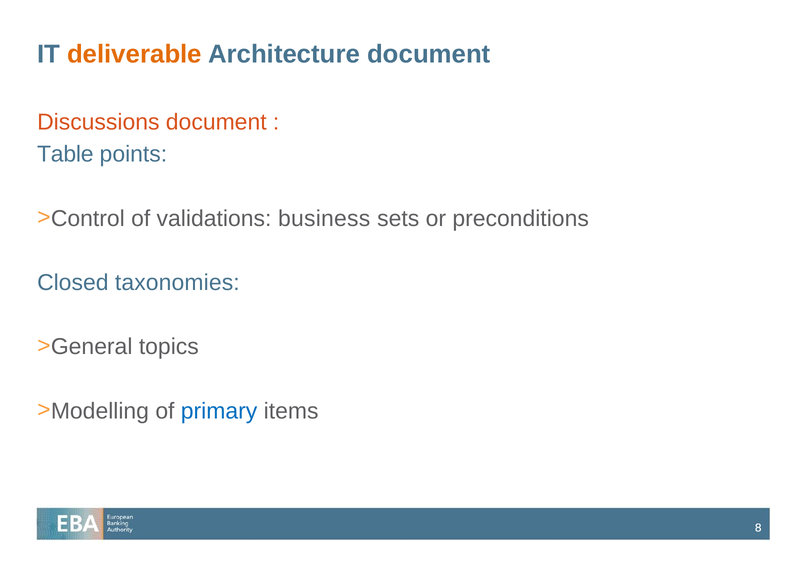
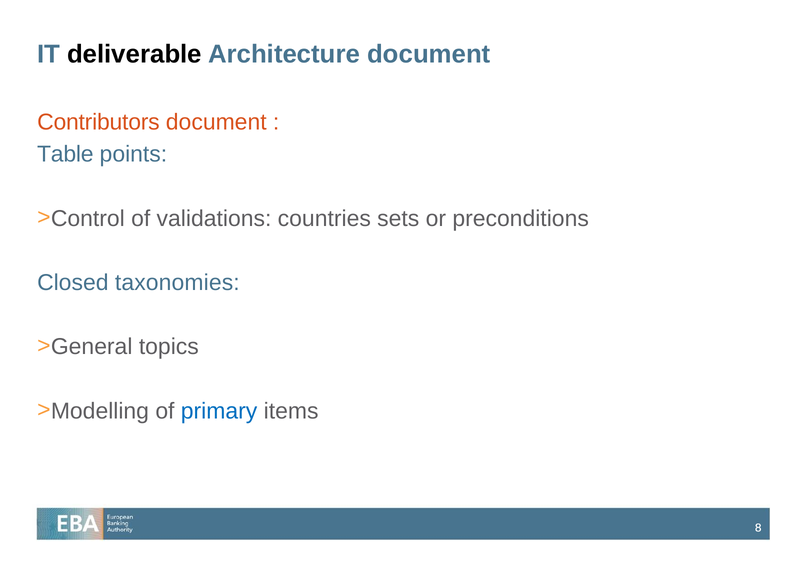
deliverable colour: orange -> black
Discussions: Discussions -> Contributors
business: business -> countries
